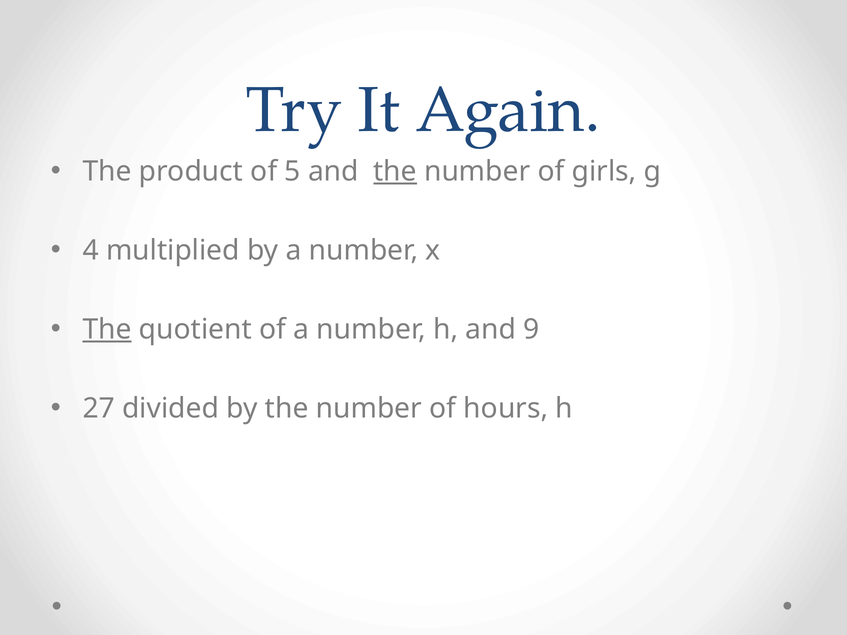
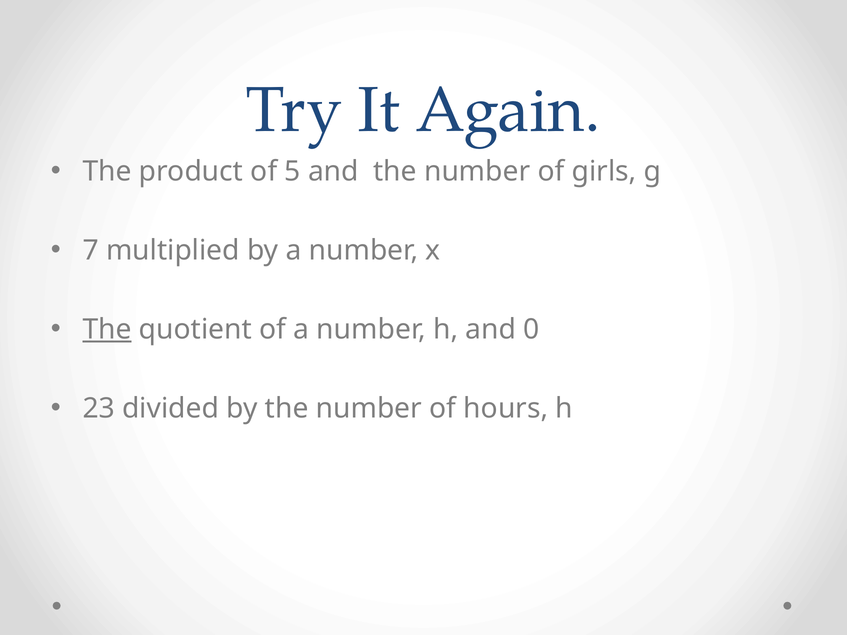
the at (395, 171) underline: present -> none
4: 4 -> 7
9: 9 -> 0
27: 27 -> 23
